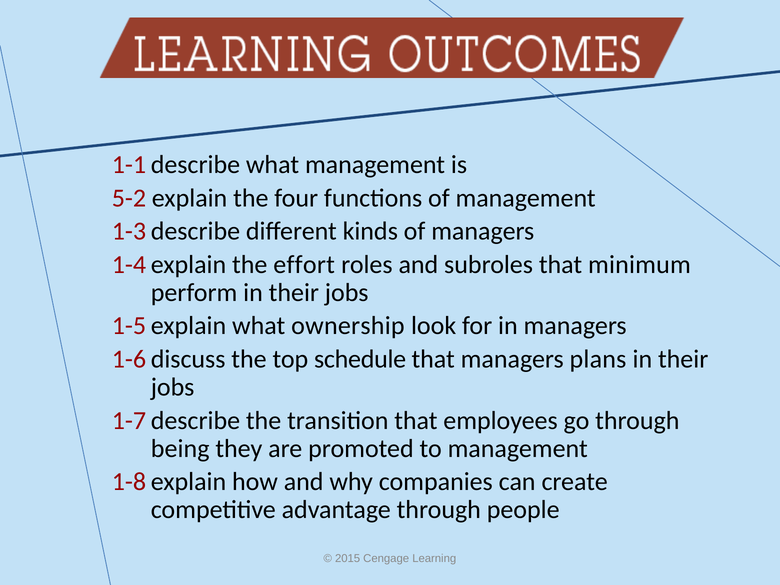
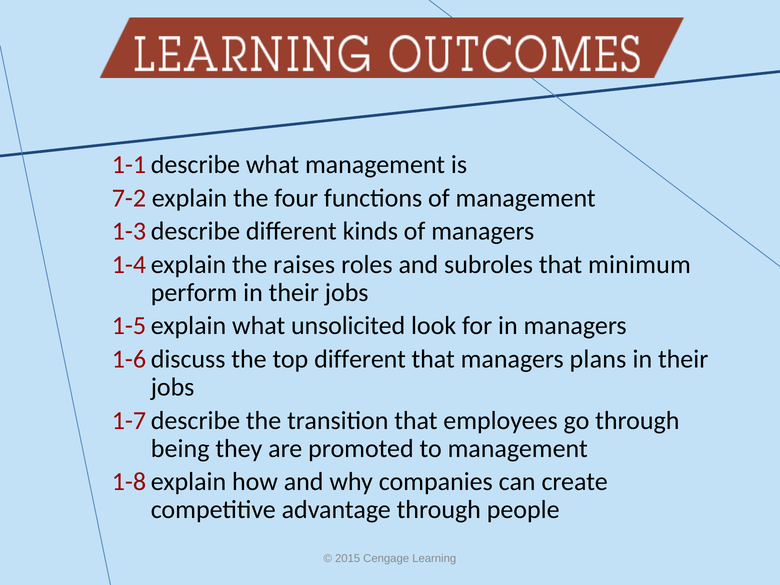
5-2: 5-2 -> 7-2
effort: effort -> raises
ownership: ownership -> unsolicited
top schedule: schedule -> different
